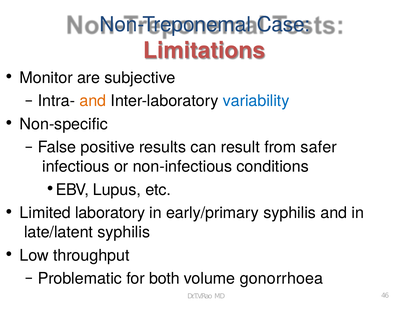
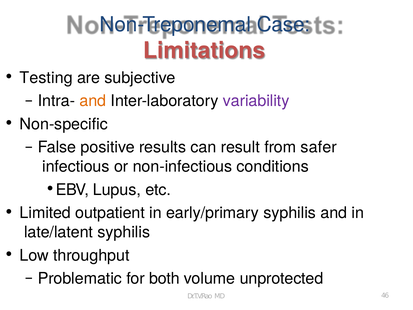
Monitor: Monitor -> Testing
variability colour: blue -> purple
laboratory: laboratory -> outpatient
gonorrhoea: gonorrhoea -> unprotected
